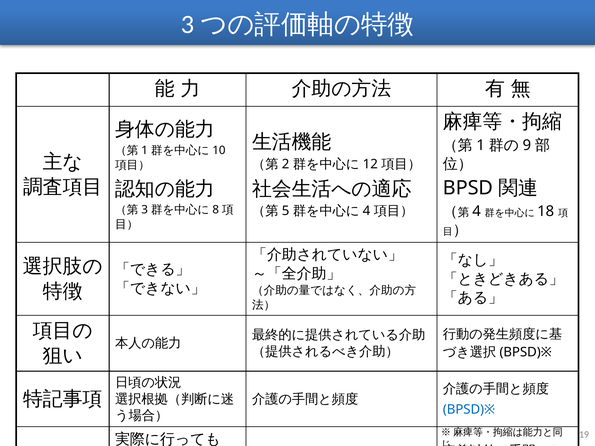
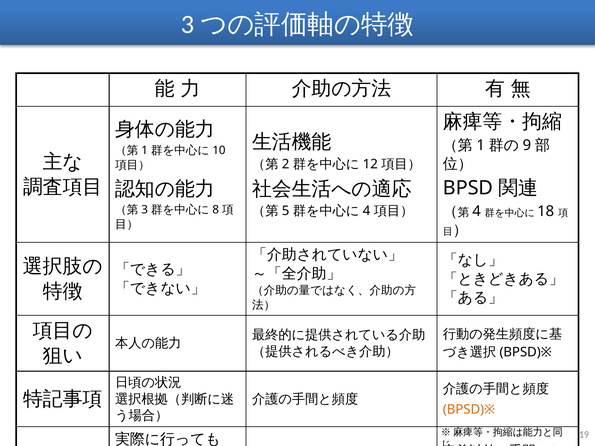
BPSD)※ at (469, 410) colour: blue -> orange
